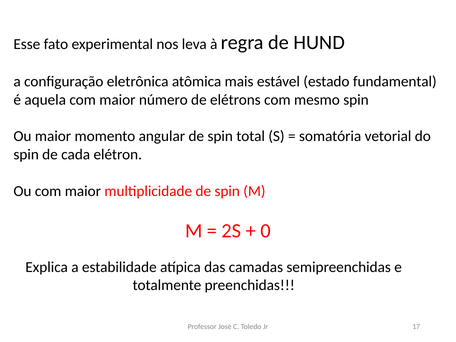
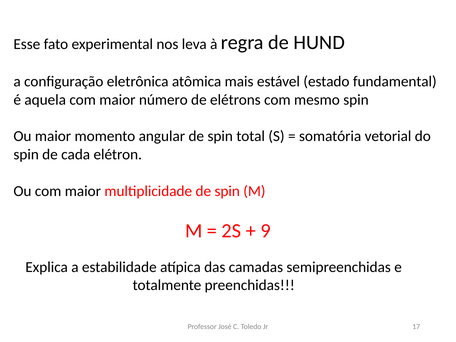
0: 0 -> 9
